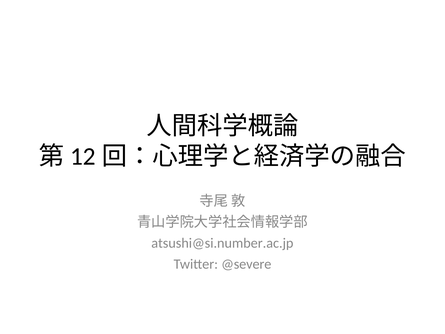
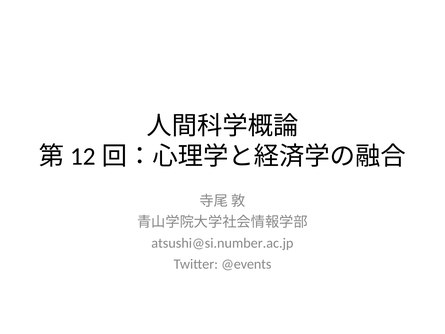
@severe: @severe -> @events
